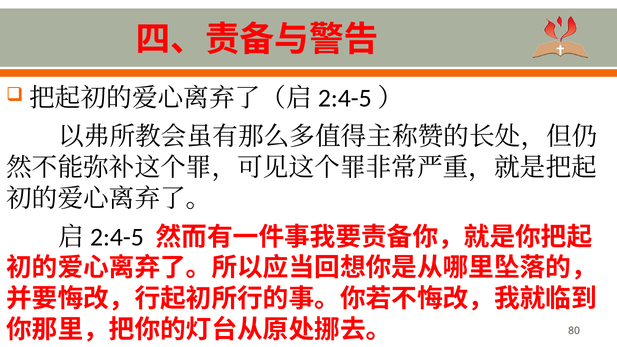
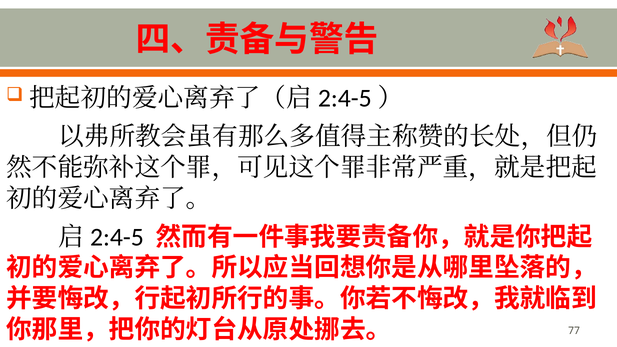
80: 80 -> 77
